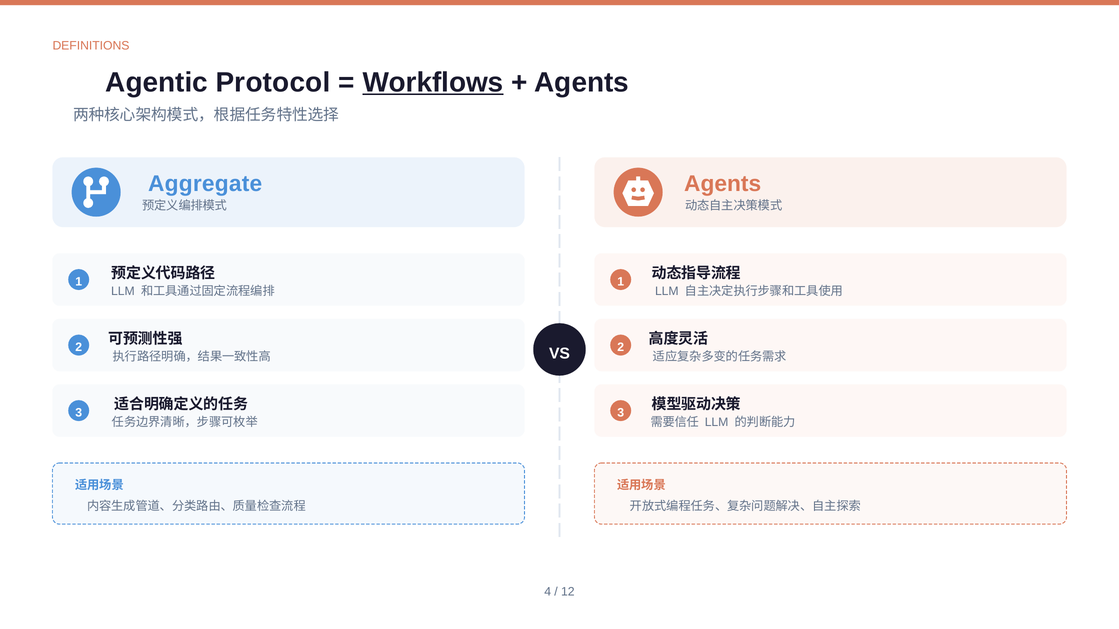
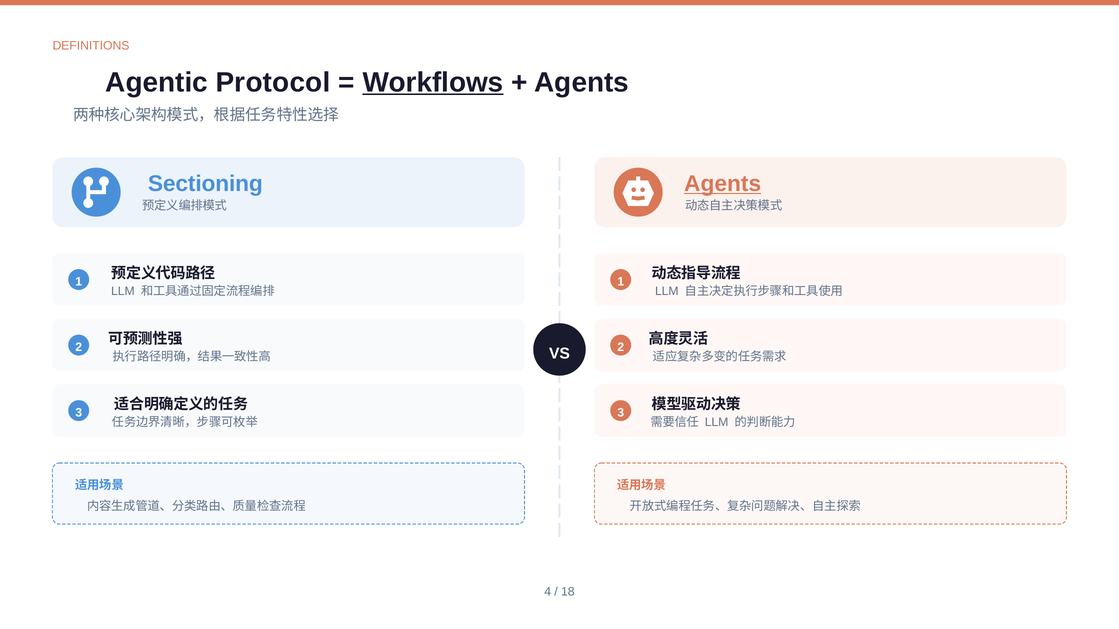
Aggregate: Aggregate -> Sectioning
Agents at (723, 184) underline: none -> present
12: 12 -> 18
